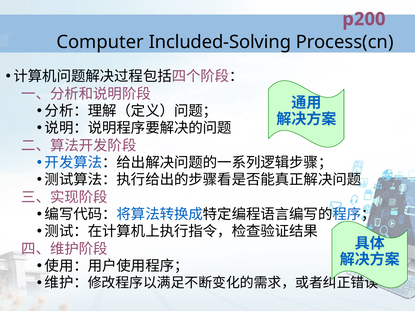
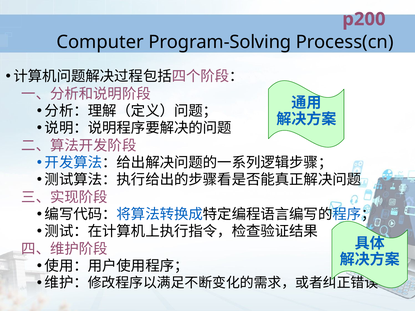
Included-Solving: Included-Solving -> Program-Solving
